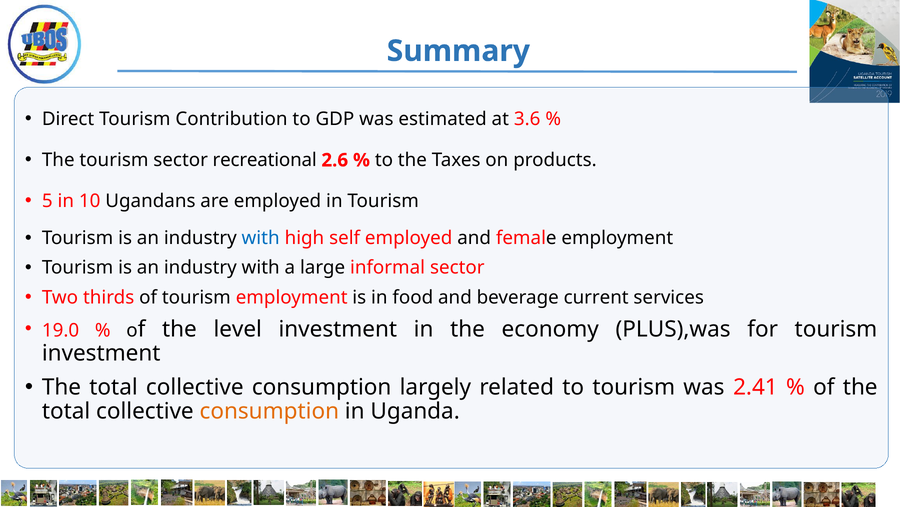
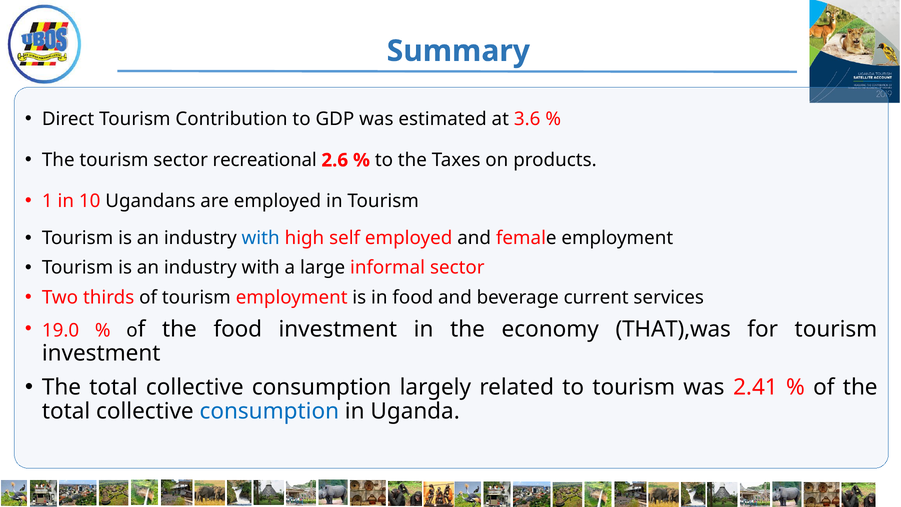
5: 5 -> 1
the level: level -> food
PLUS),was: PLUS),was -> THAT),was
consumption at (269, 411) colour: orange -> blue
